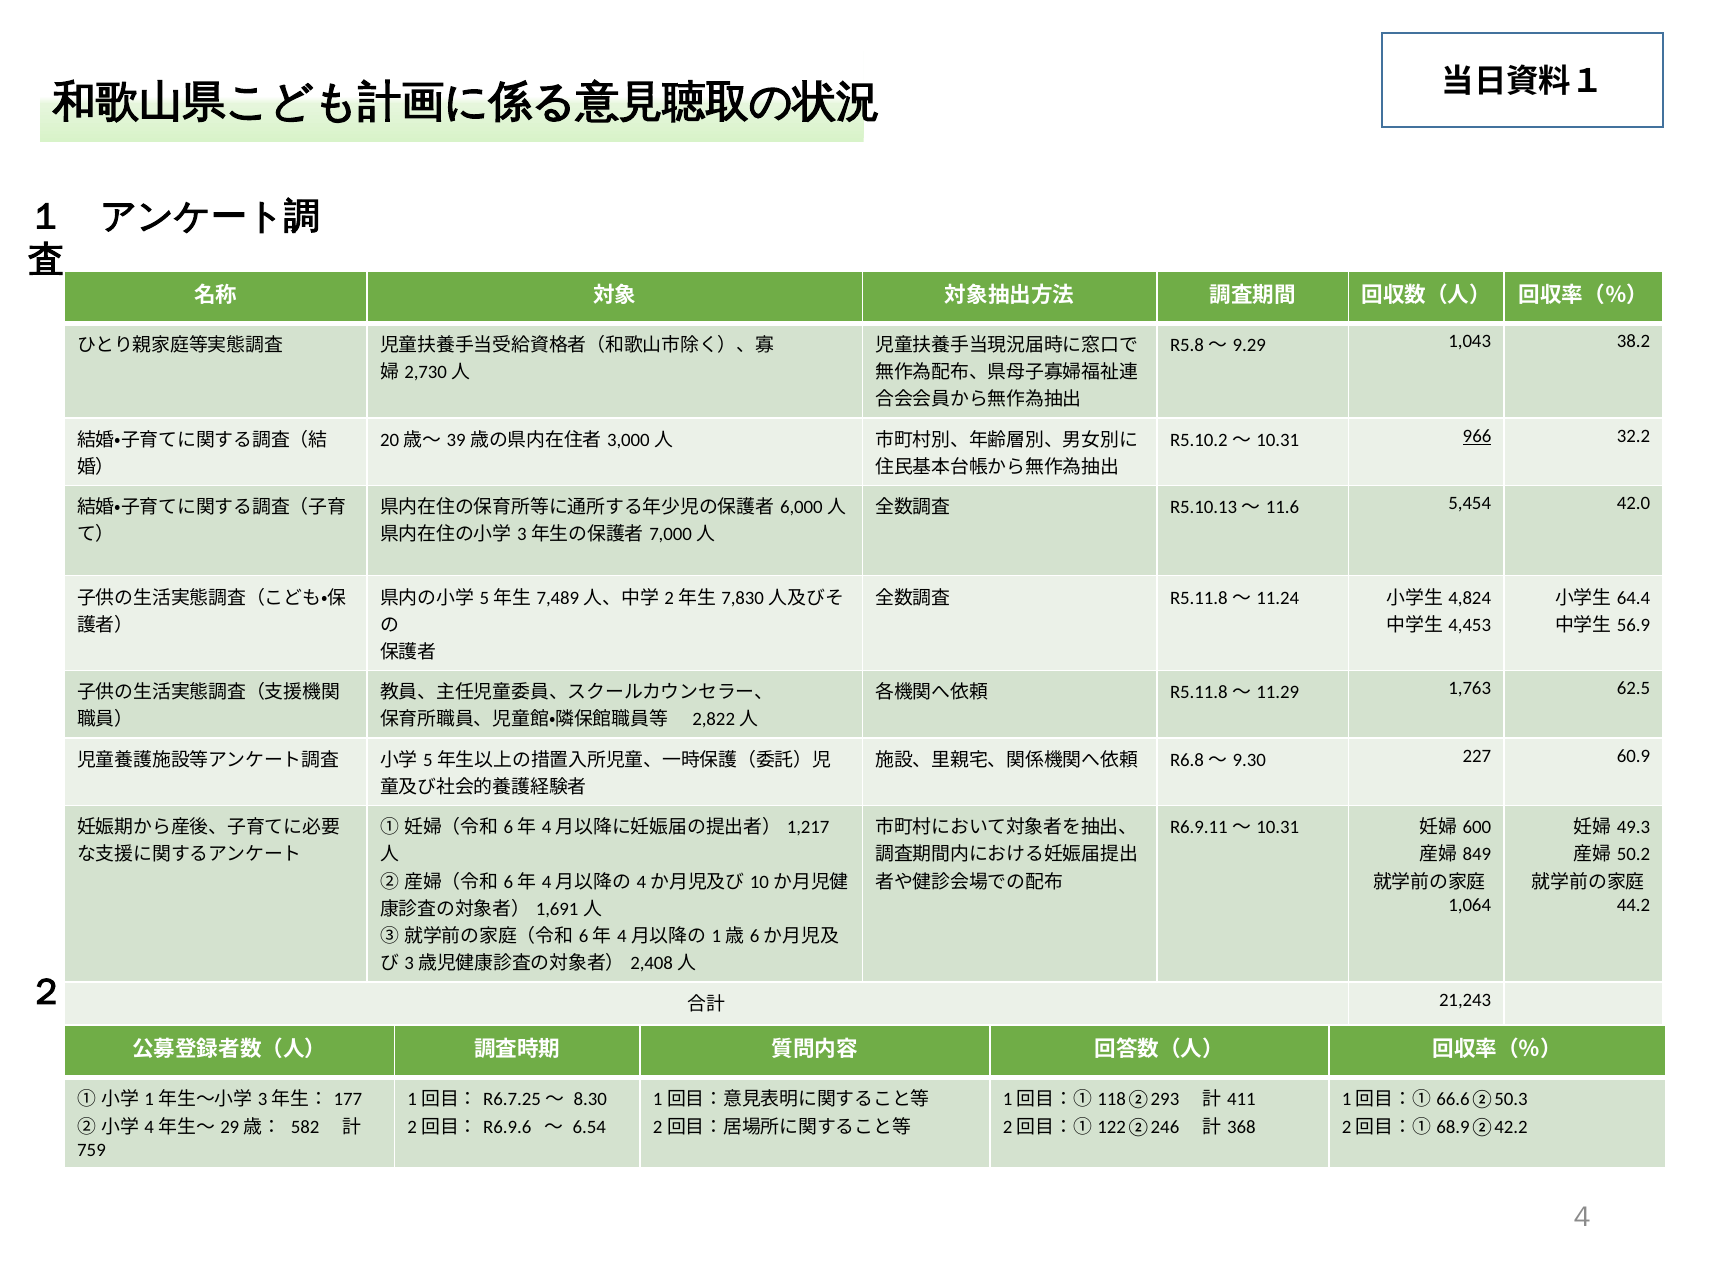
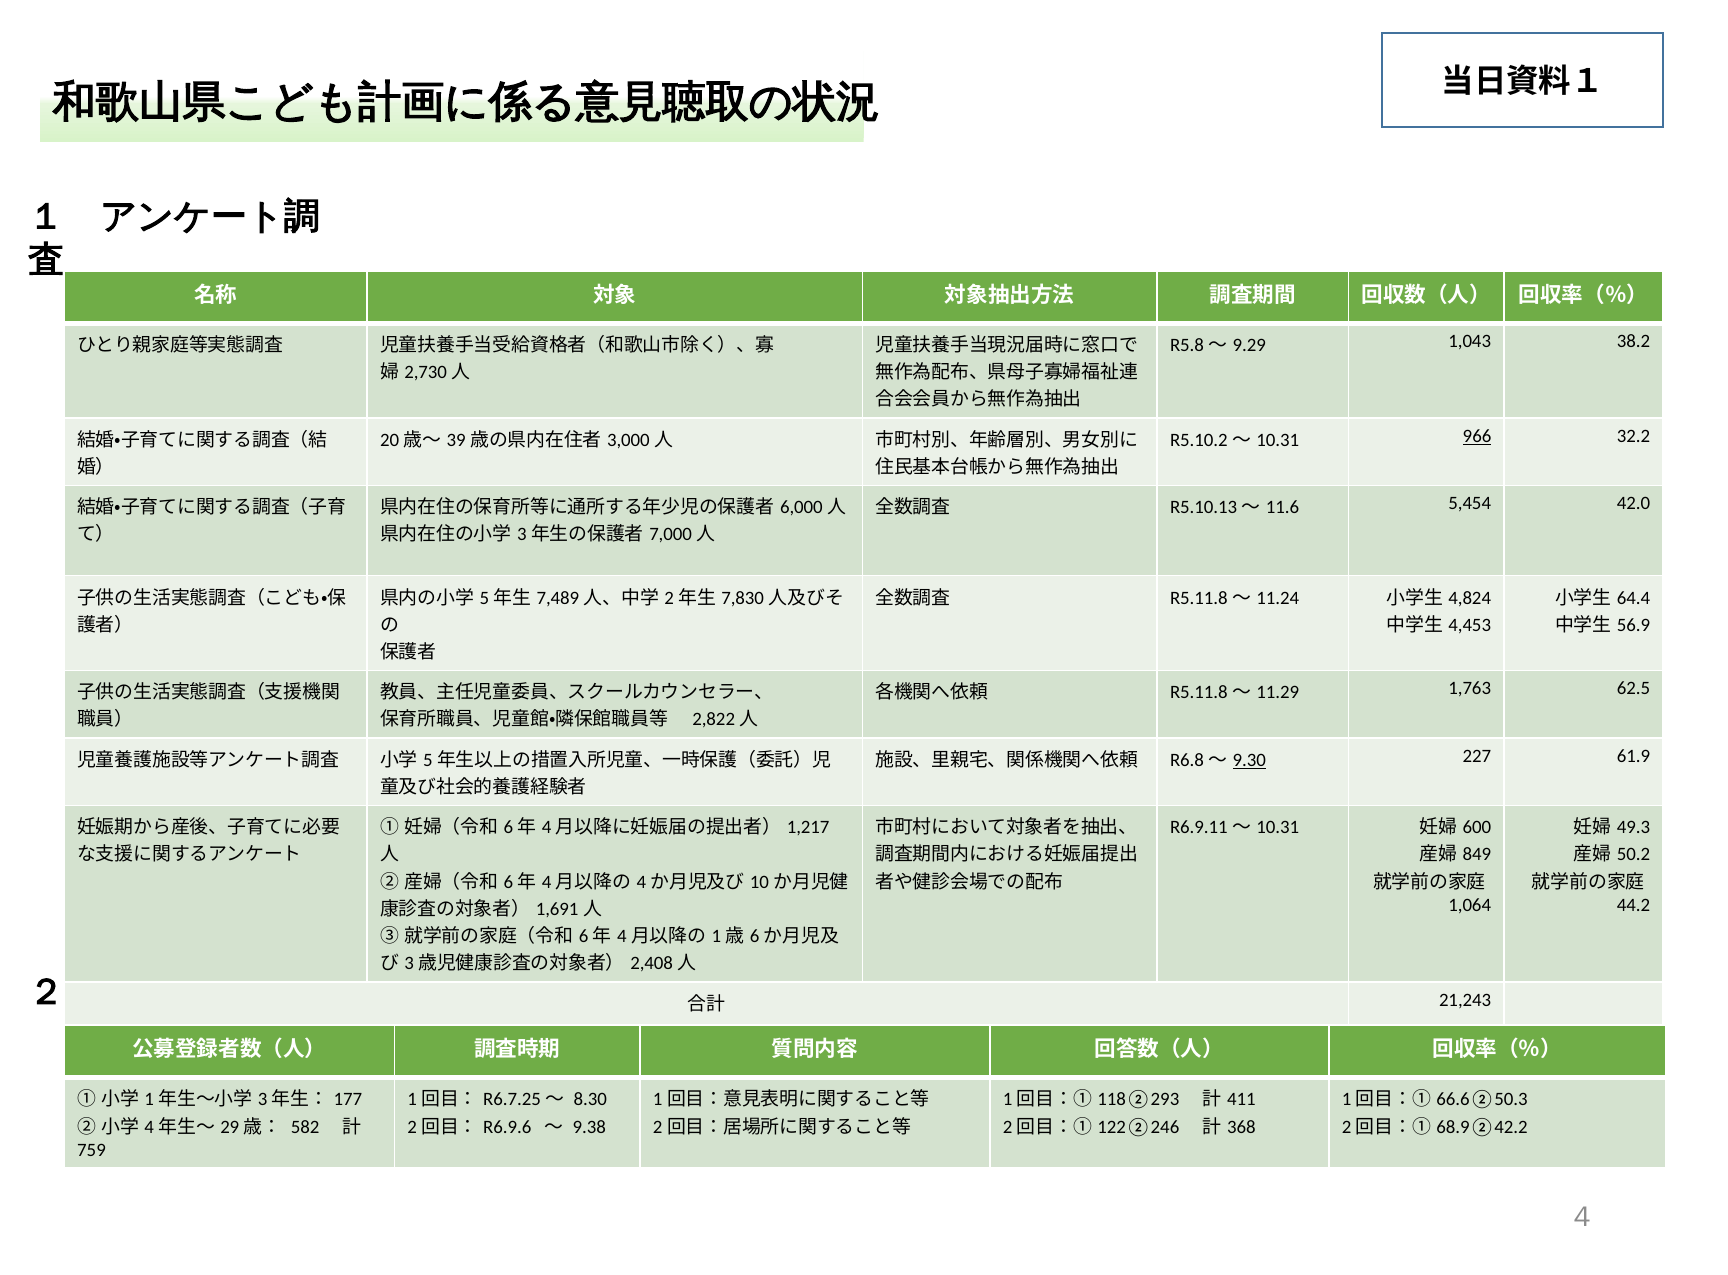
9.30 underline: none -> present
60.9: 60.9 -> 61.9
6.54: 6.54 -> 9.38
